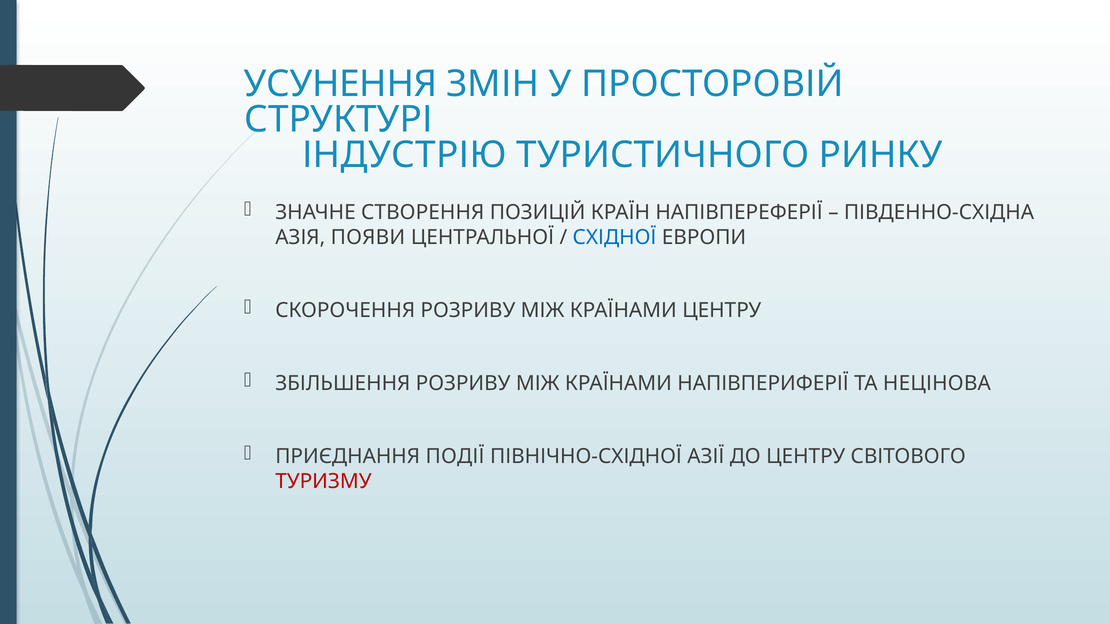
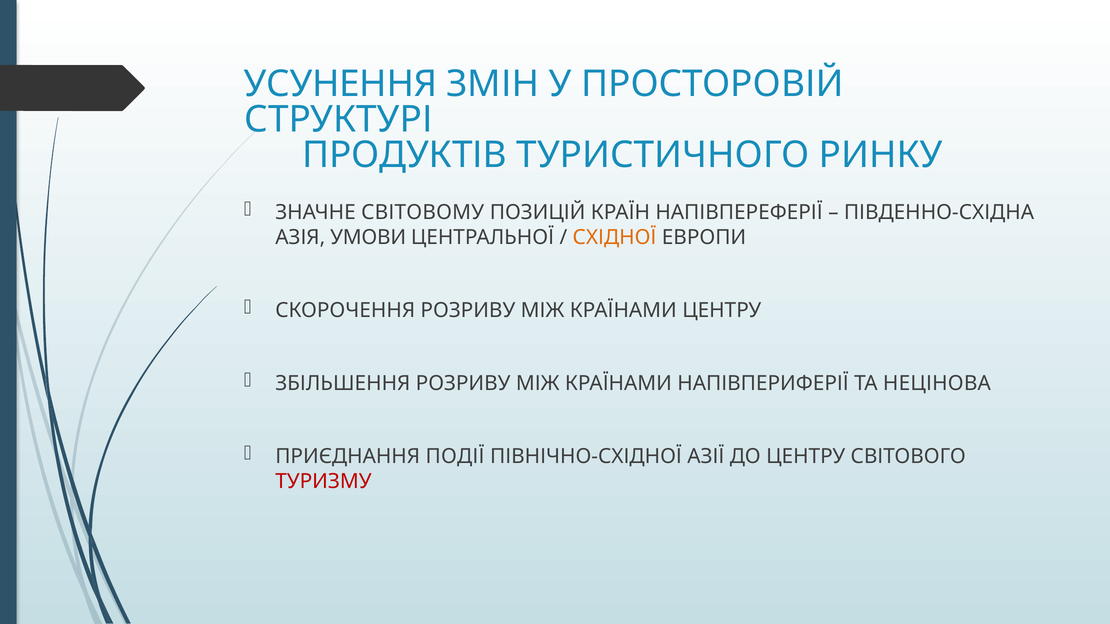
ІНДУСТРІЮ: ІНДУСТРІЮ -> ПРОДУКТІВ
СТВОРЕННЯ: СТВОРЕННЯ -> СВІТОВОМУ
ПОЯВИ: ПОЯВИ -> УМОВИ
СХІДНОЇ colour: blue -> orange
